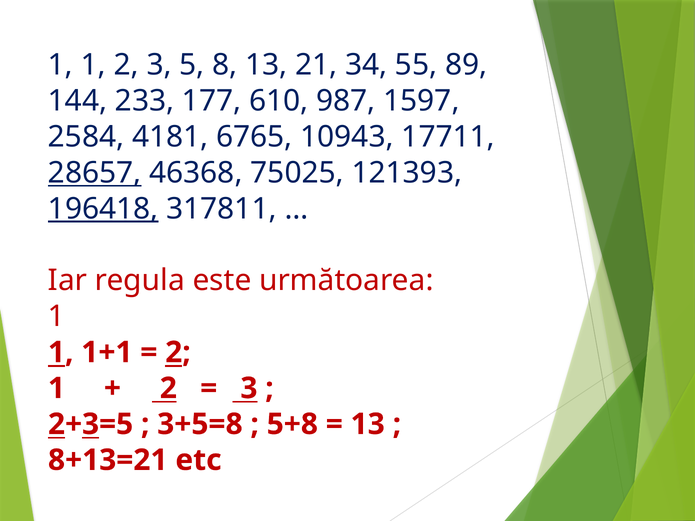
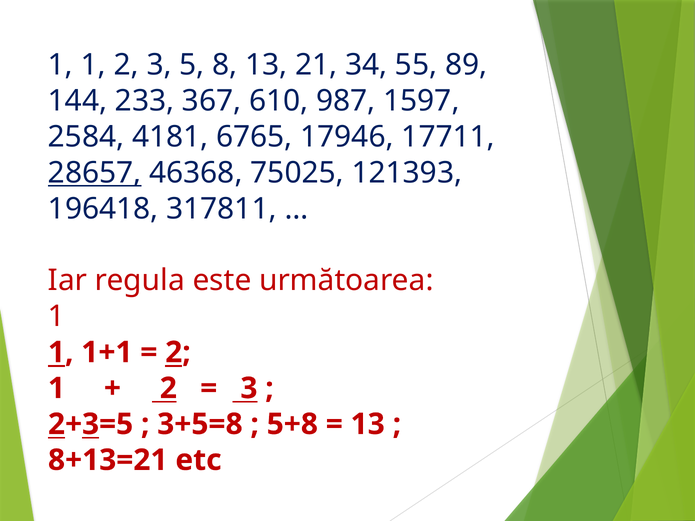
177: 177 -> 367
10943: 10943 -> 17946
196418 underline: present -> none
